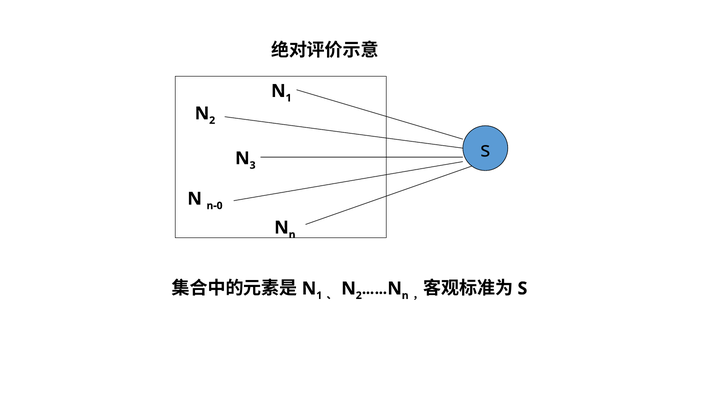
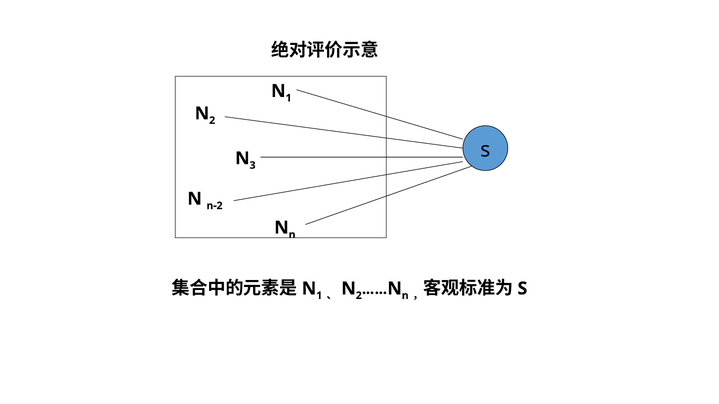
n-0: n-0 -> n-2
